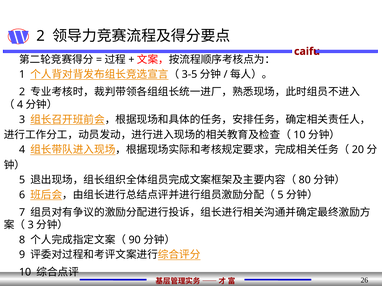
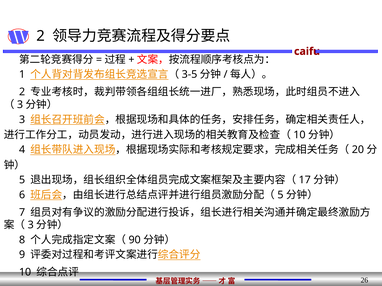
4 at (20, 105): 4 -> 3
80: 80 -> 17
